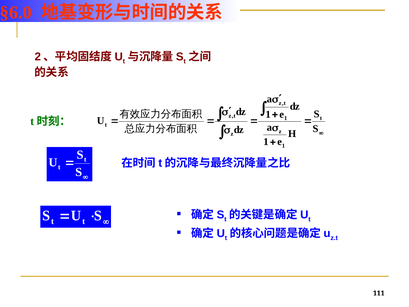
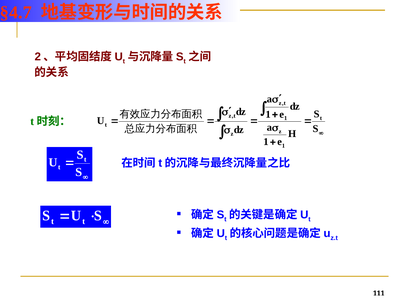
§6.0: §6.0 -> §4.7
